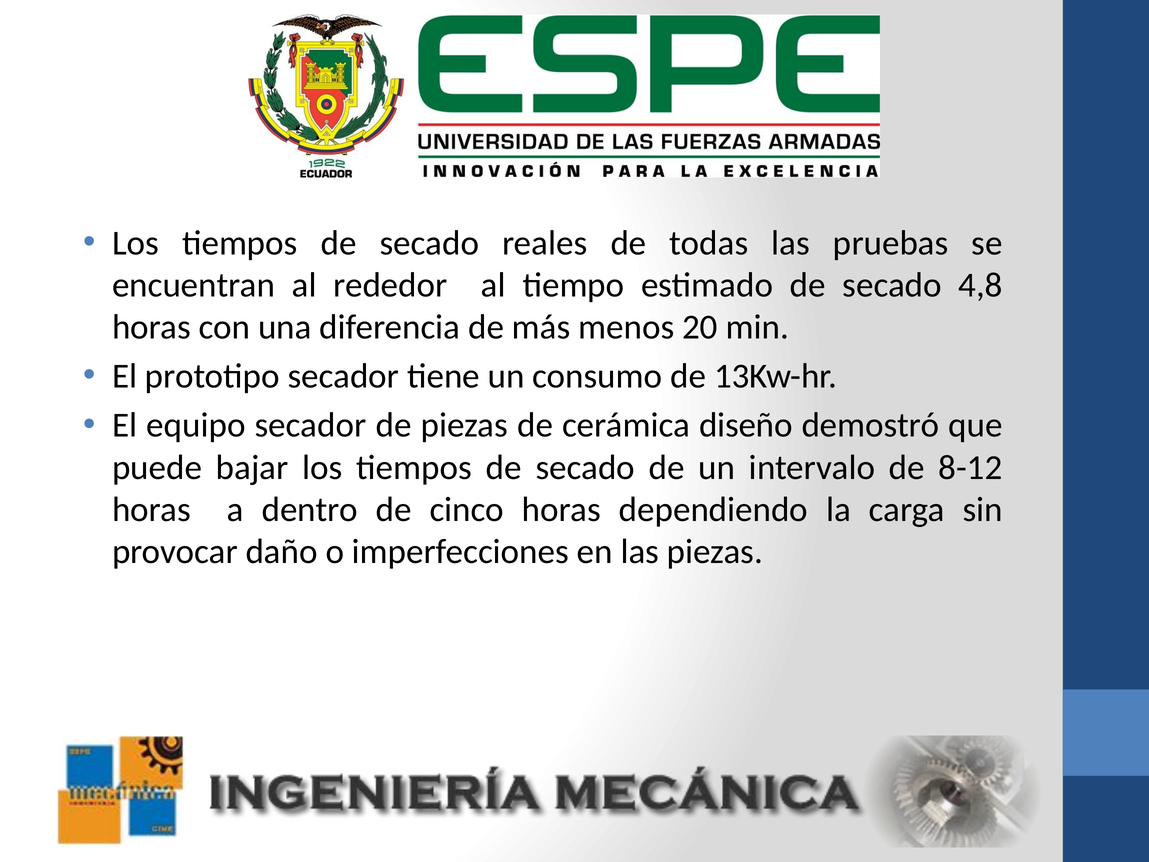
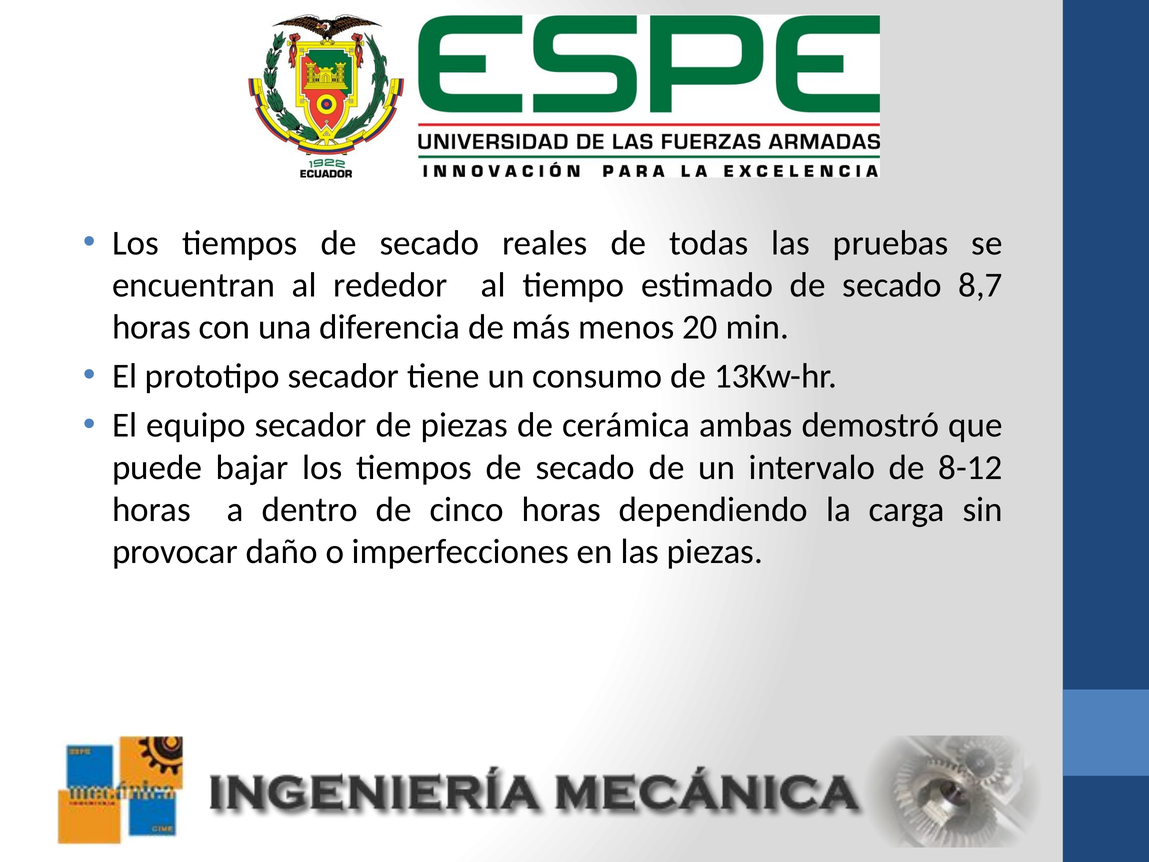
4,8: 4,8 -> 8,7
diseño: diseño -> ambas
